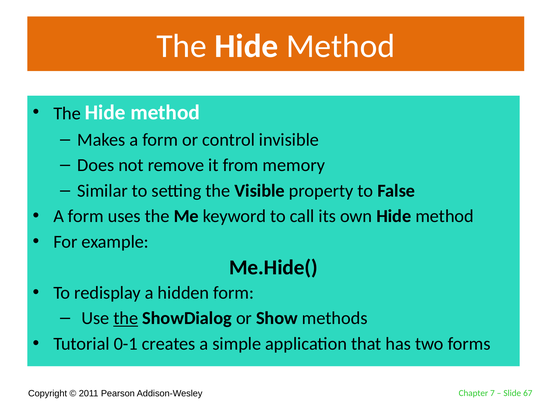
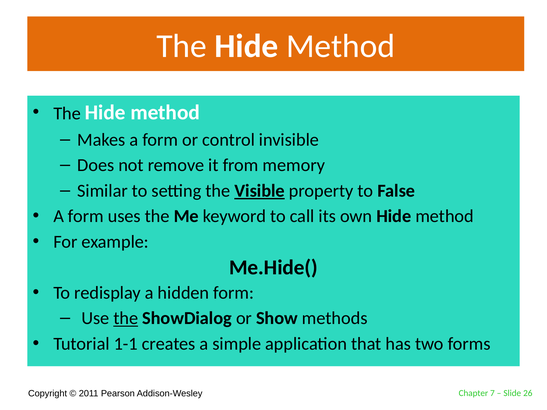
Visible underline: none -> present
0-1: 0-1 -> 1-1
67: 67 -> 26
